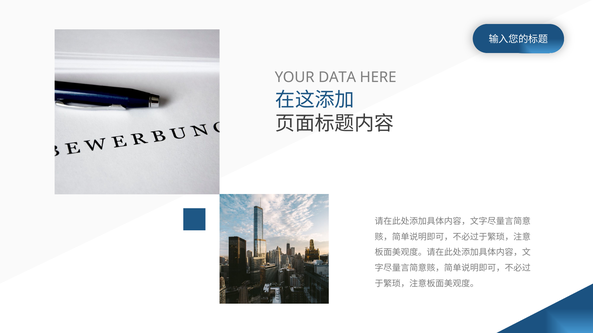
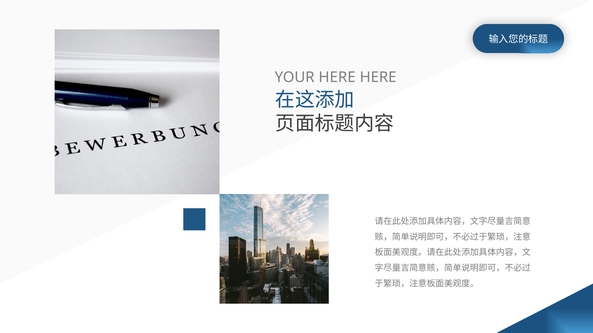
YOUR DATA: DATA -> HERE
